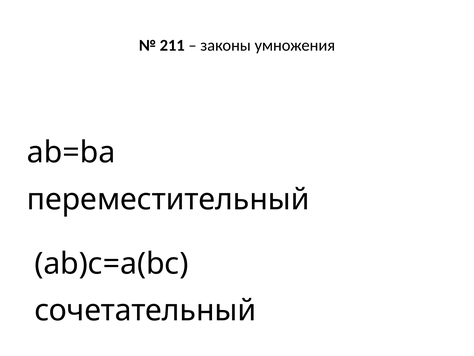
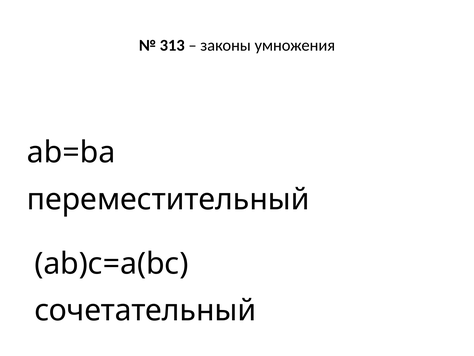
211: 211 -> 313
